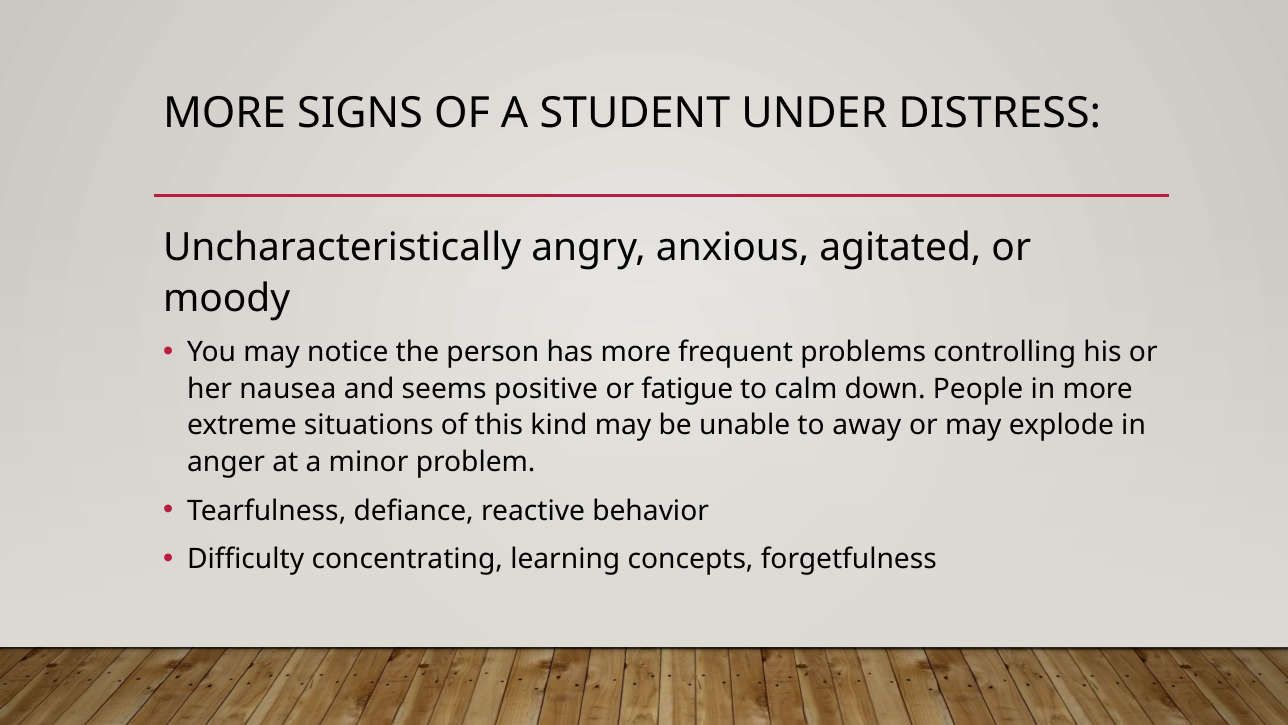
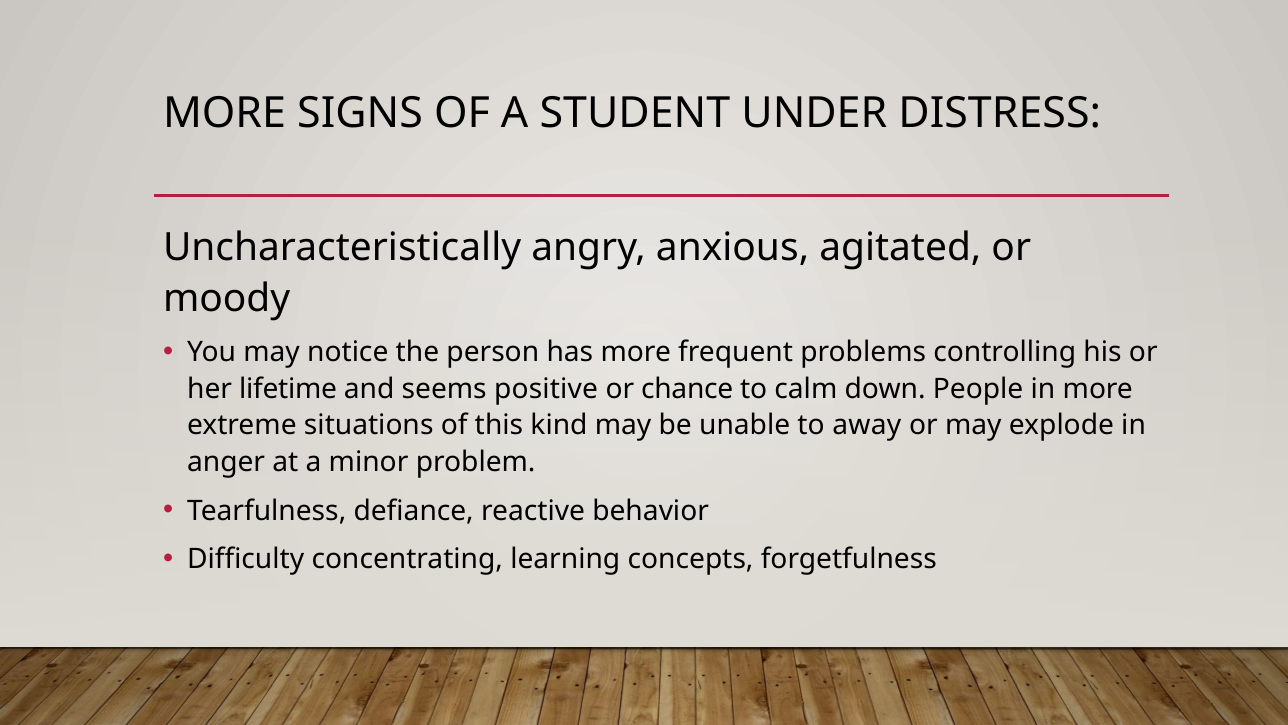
nausea: nausea -> lifetime
fatigue: fatigue -> chance
